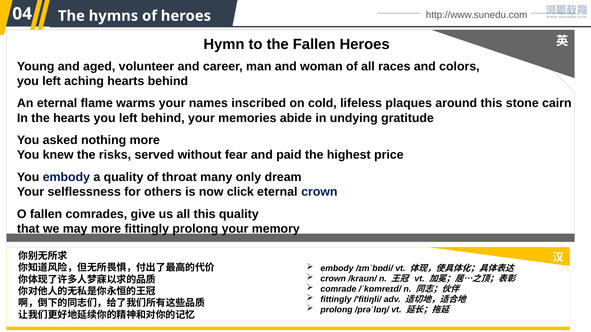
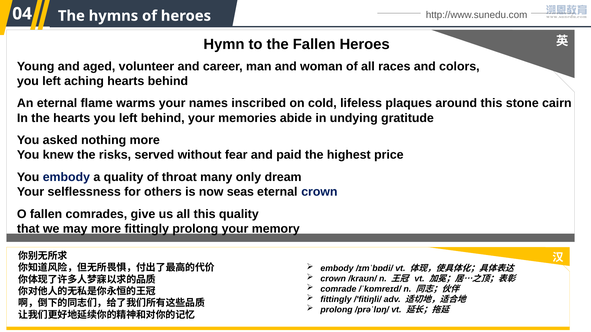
click: click -> seas
